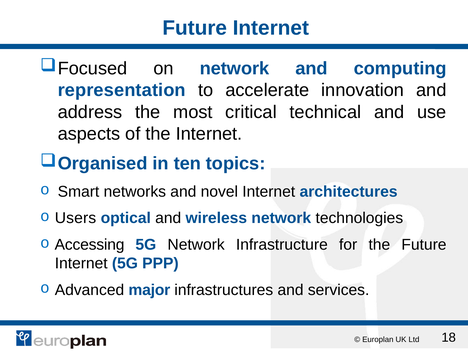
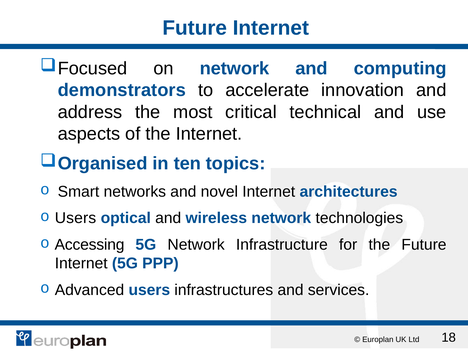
representation: representation -> demonstrators
Advanced major: major -> users
